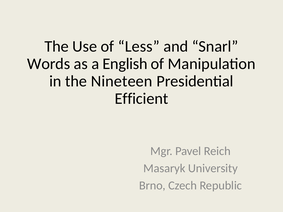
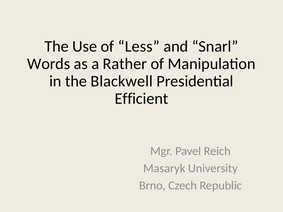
English: English -> Rather
Nineteen: Nineteen -> Blackwell
